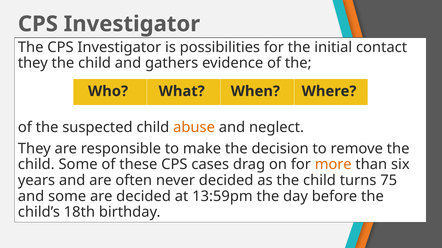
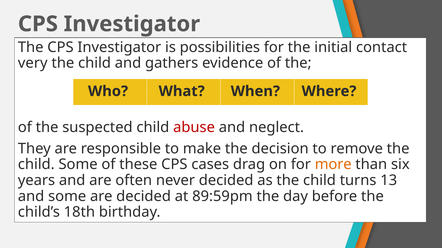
they at (33, 63): they -> very
abuse colour: orange -> red
75: 75 -> 13
13:59pm: 13:59pm -> 89:59pm
